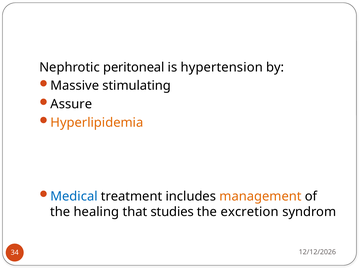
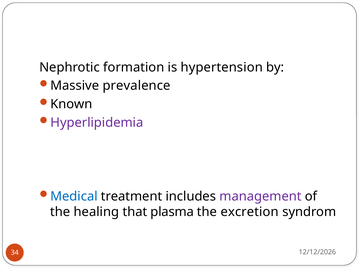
peritoneal: peritoneal -> formation
stimulating: stimulating -> prevalence
Assure: Assure -> Known
Hyperlipidemia colour: orange -> purple
management colour: orange -> purple
studies: studies -> plasma
